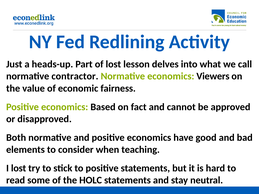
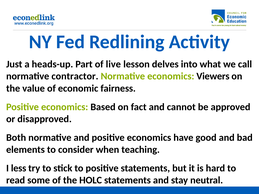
of lost: lost -> live
I lost: lost -> less
